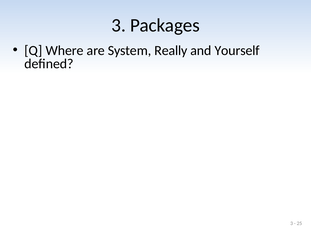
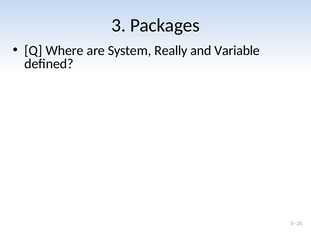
Yourself: Yourself -> Variable
